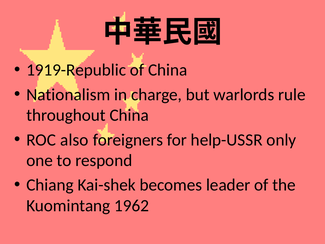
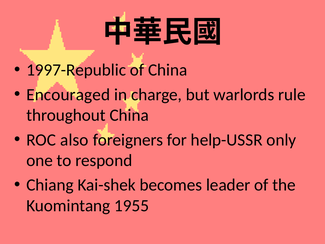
1919-Republic: 1919-Republic -> 1997-Republic
Nationalism: Nationalism -> Encouraged
1962: 1962 -> 1955
